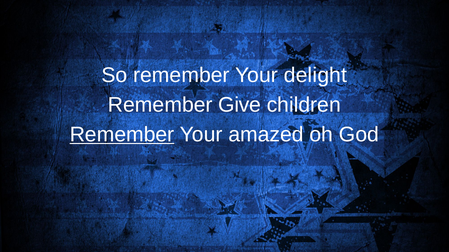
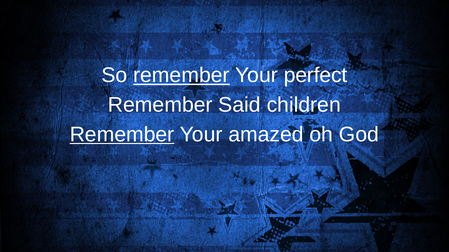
remember at (181, 75) underline: none -> present
delight: delight -> perfect
Give: Give -> Said
